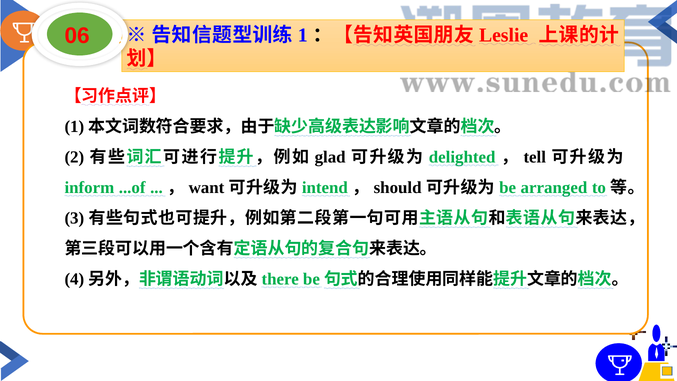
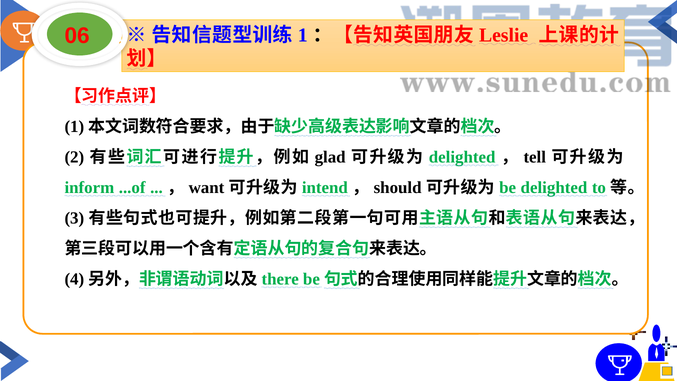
arranged at (554, 188): arranged -> delighted
